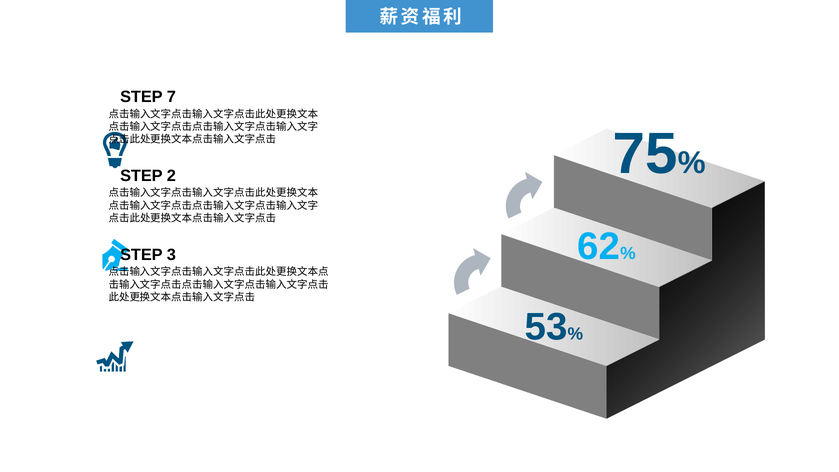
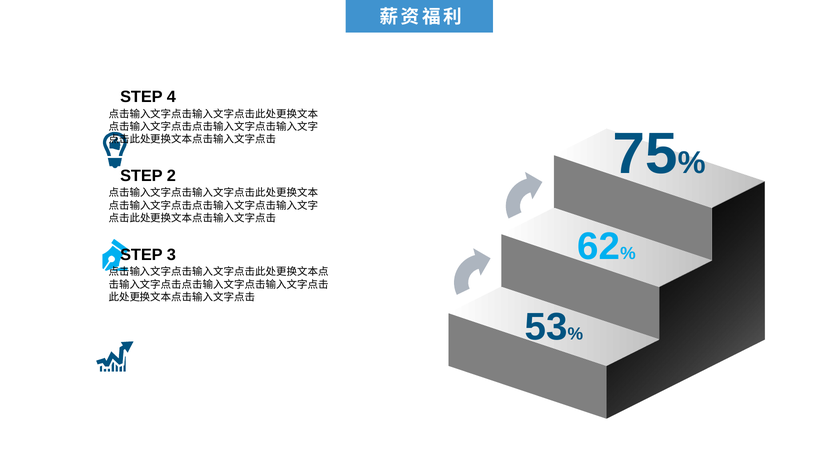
7: 7 -> 4
